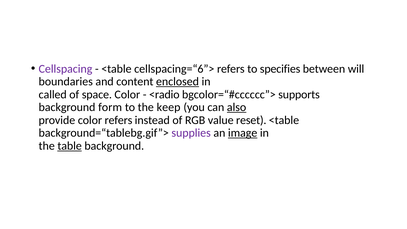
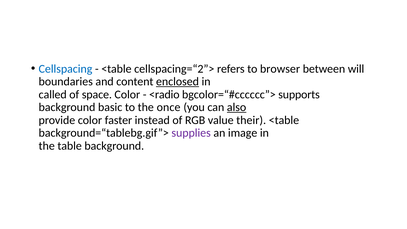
Cellspacing colour: purple -> blue
cellspacing=“6”>: cellspacing=“6”> -> cellspacing=“2”>
specifies: specifies -> browser
form: form -> basic
keep: keep -> once
color refers: refers -> faster
reset: reset -> their
image underline: present -> none
table underline: present -> none
